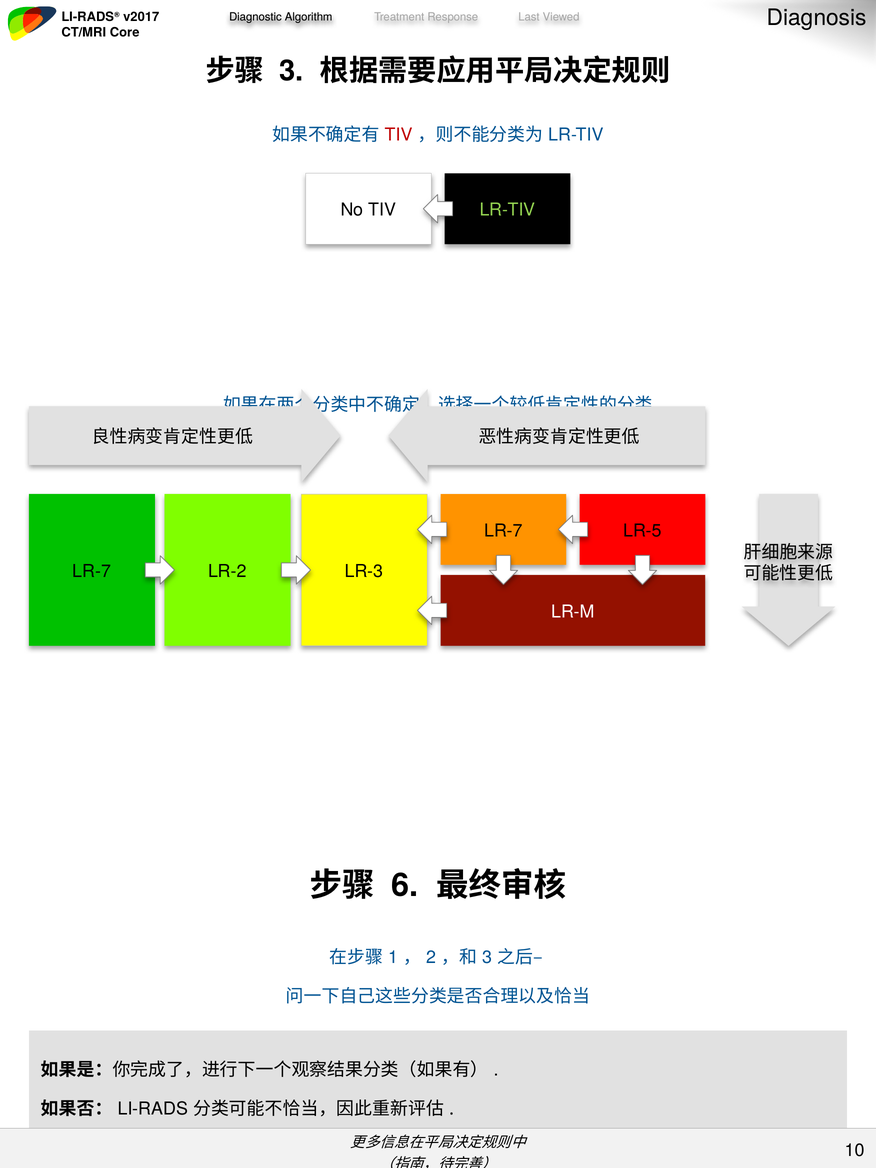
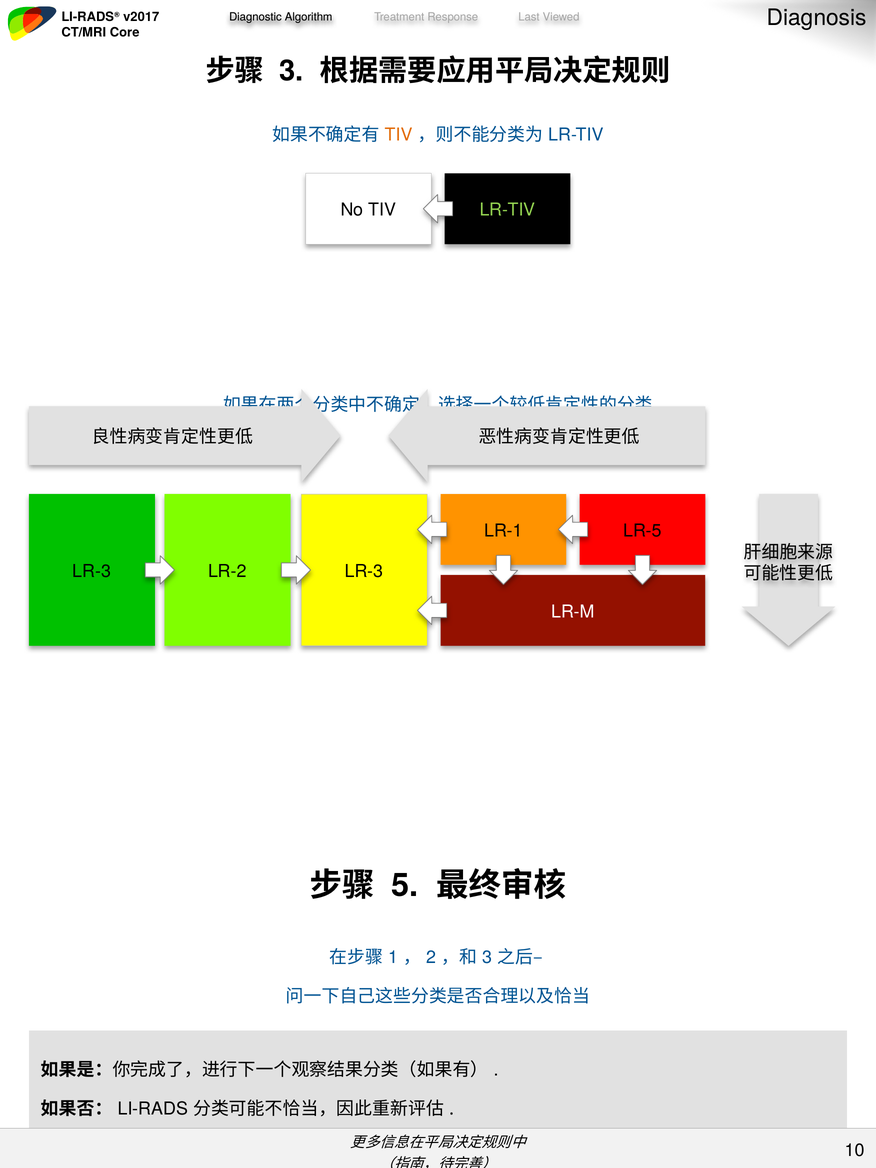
TIV at (399, 135) colour: red -> orange
LR-7 at (503, 531): LR-7 -> LR-1
LR-7 at (92, 571): LR-7 -> LR-3
6: 6 -> 5
